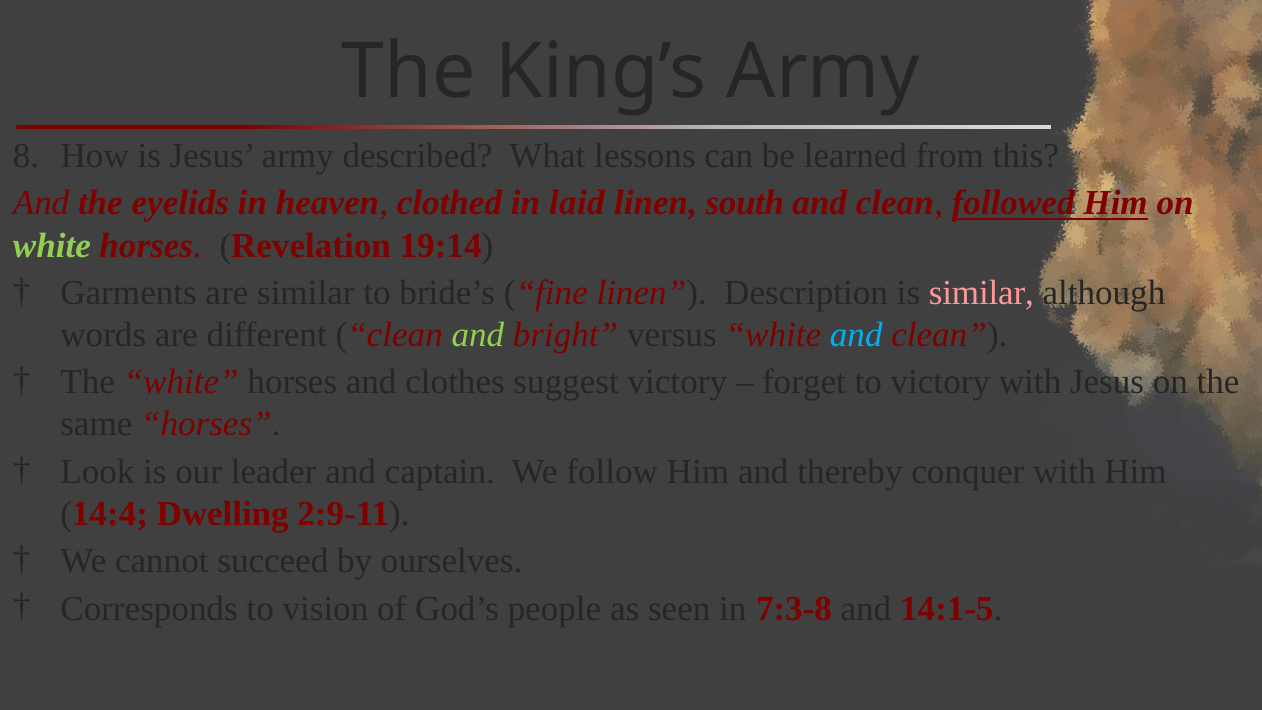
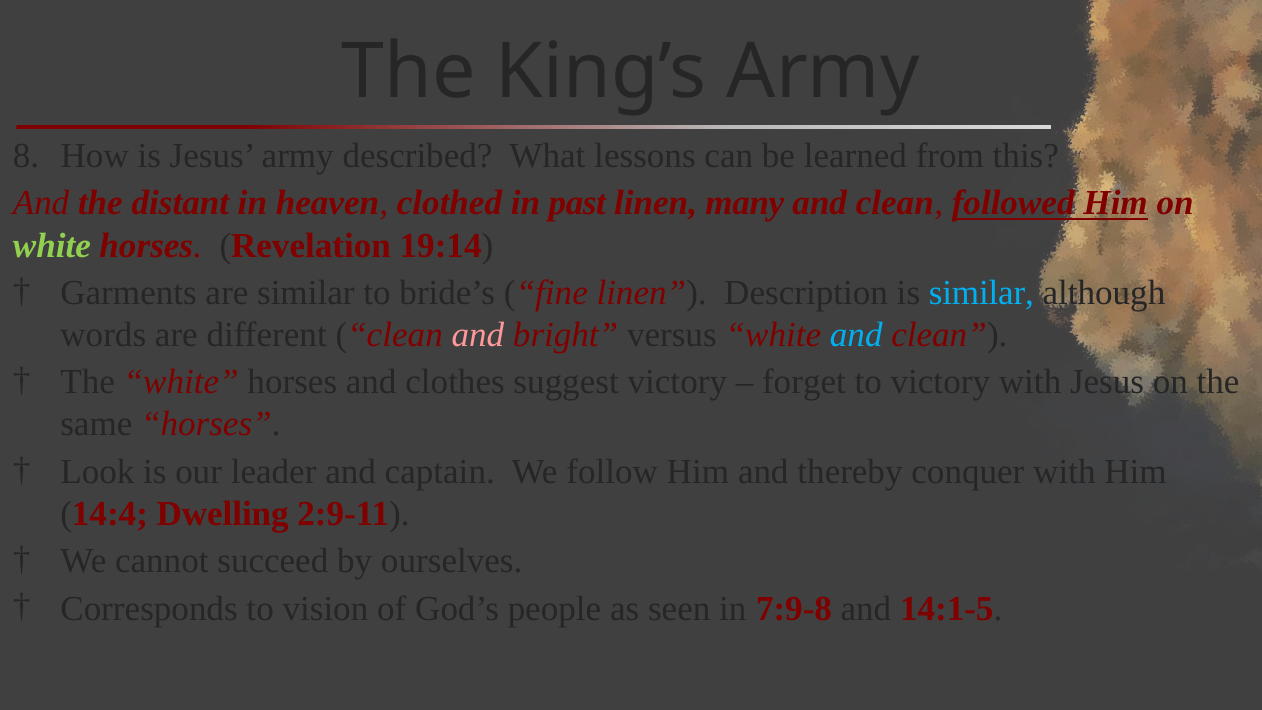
eyelids: eyelids -> distant
laid: laid -> past
south: south -> many
similar at (981, 293) colour: pink -> light blue
and at (478, 335) colour: light green -> pink
7:3-8: 7:3-8 -> 7:9-8
